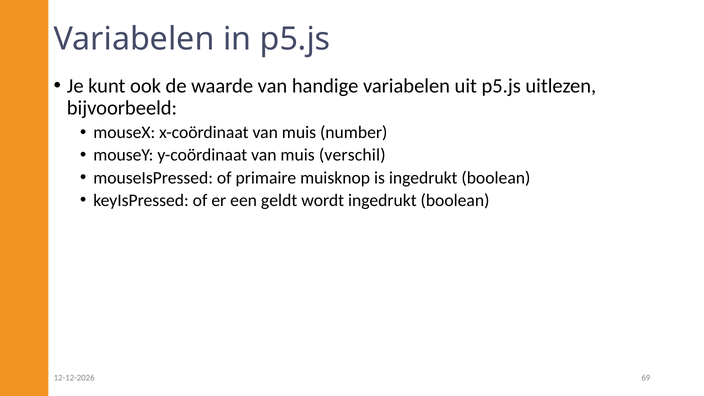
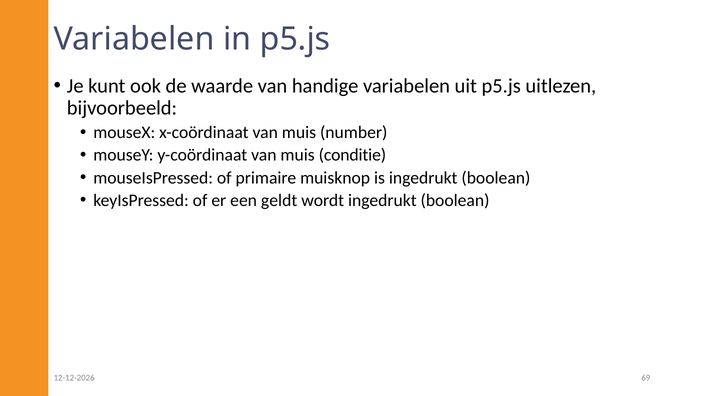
verschil: verschil -> conditie
